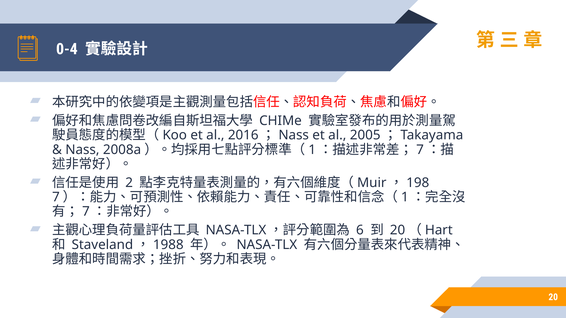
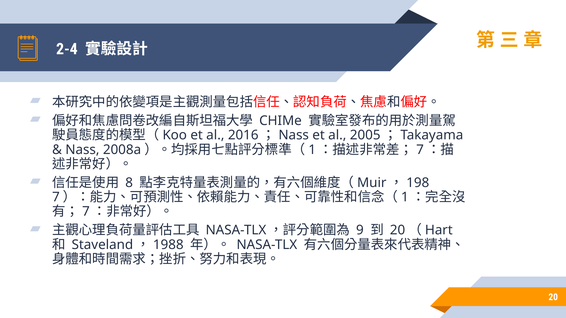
0-4: 0-4 -> 2-4
2: 2 -> 8
6: 6 -> 9
